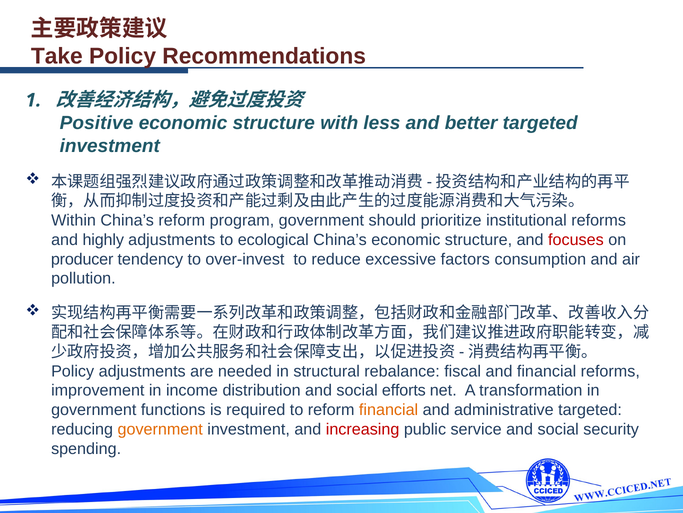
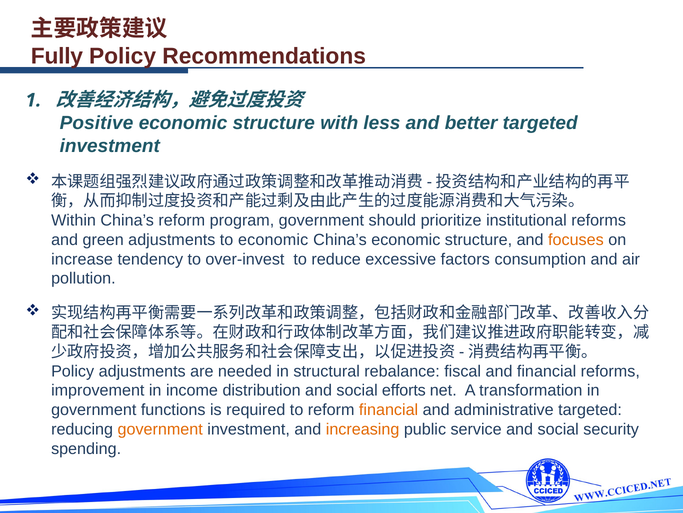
Take: Take -> Fully
highly: highly -> green
to ecological: ecological -> economic
focuses colour: red -> orange
producer: producer -> increase
increasing colour: red -> orange
